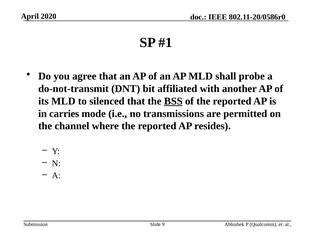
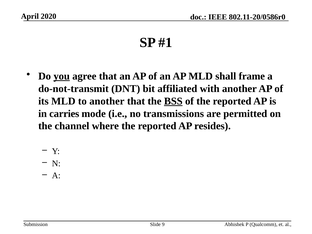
you underline: none -> present
probe: probe -> frame
to silenced: silenced -> another
